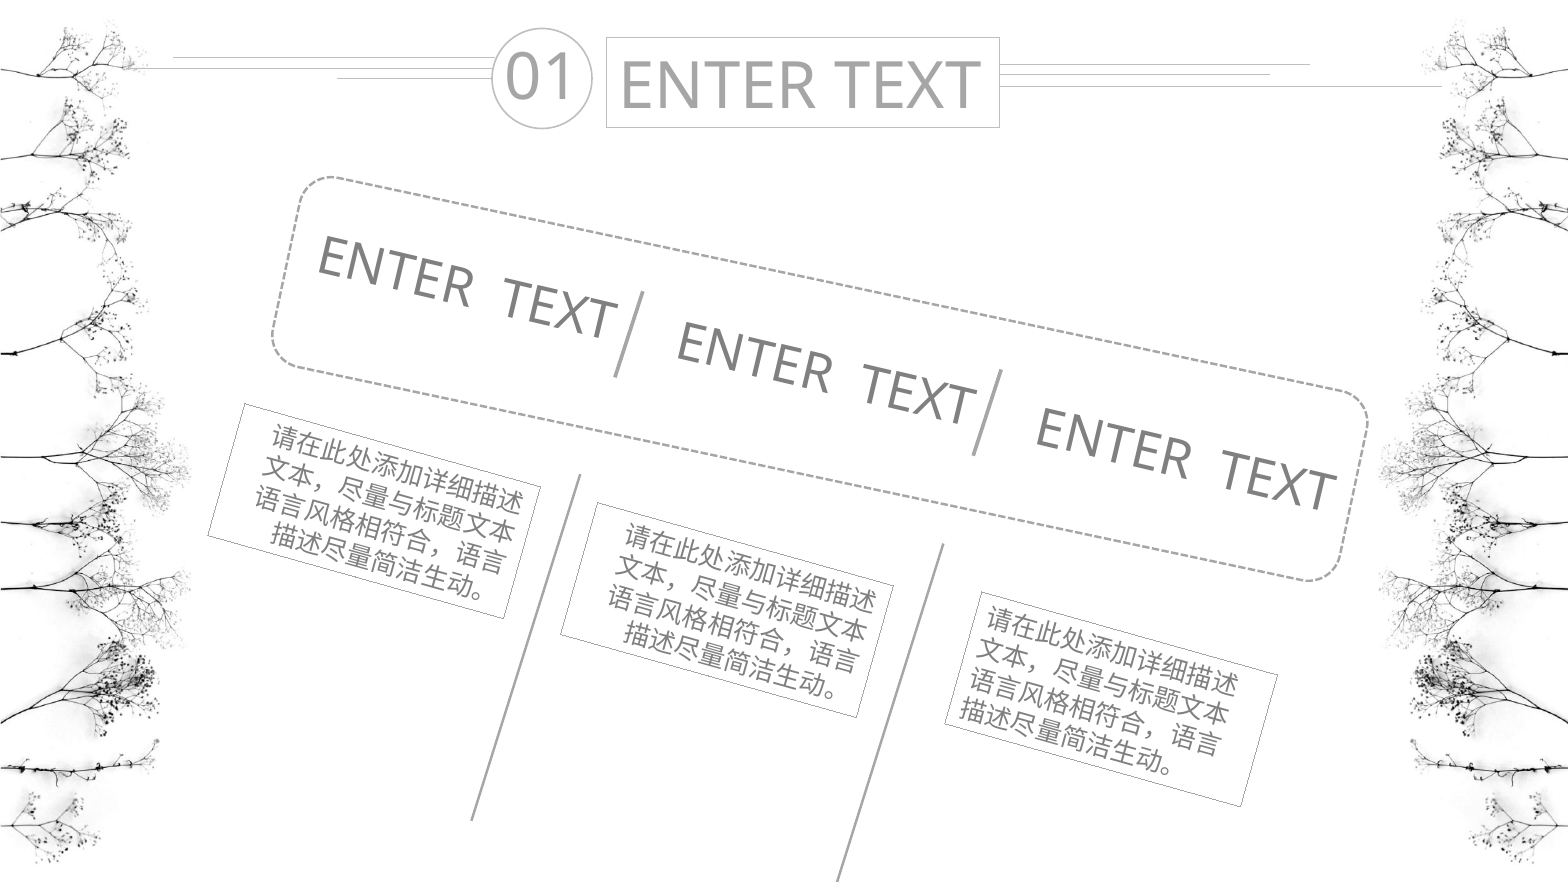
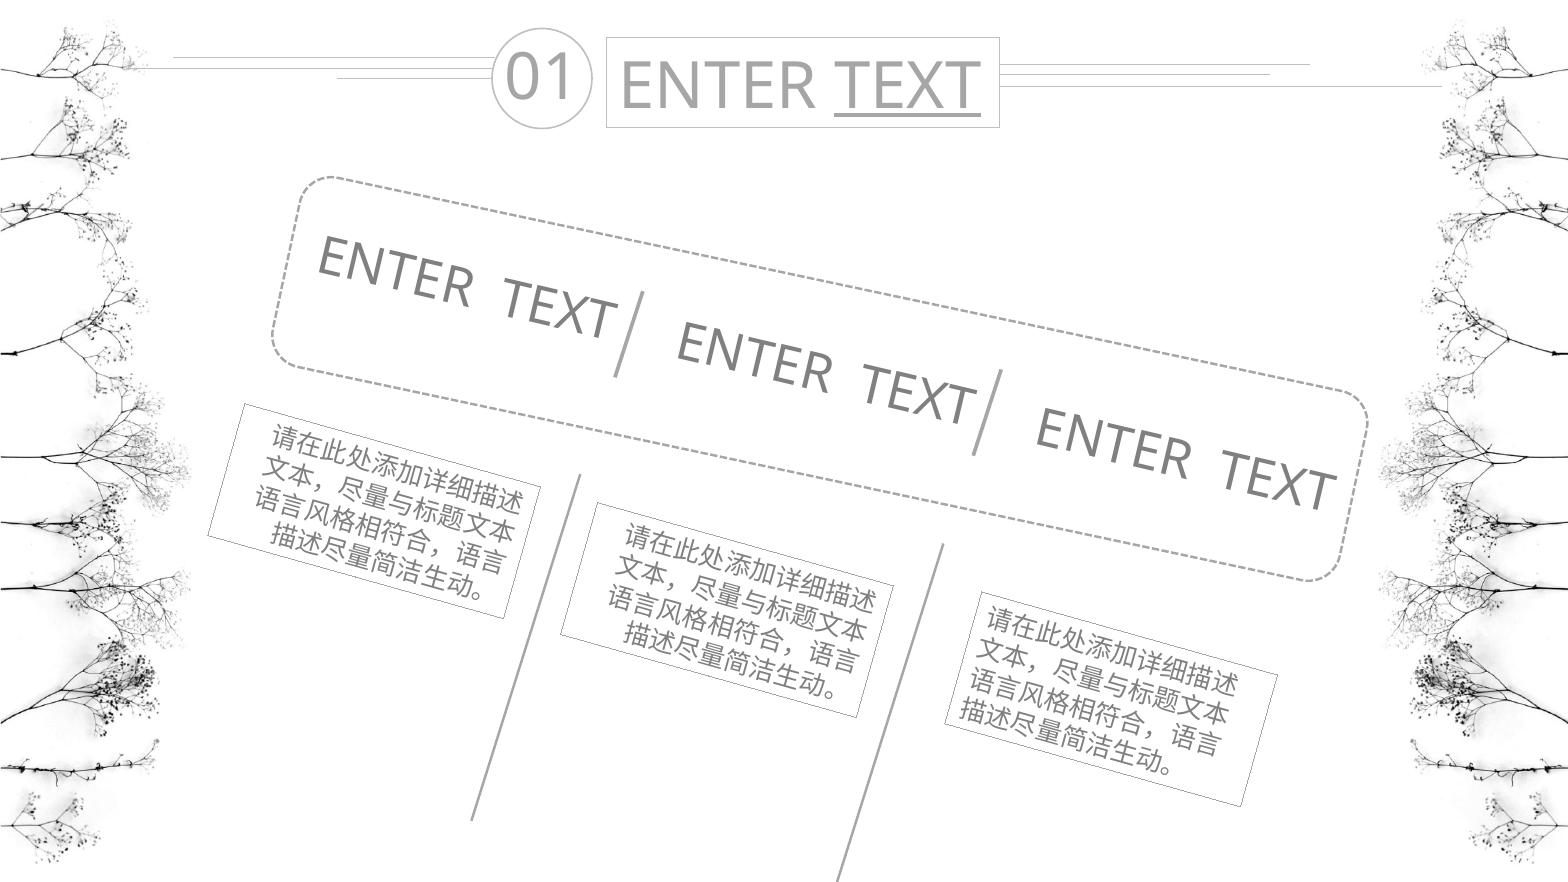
TEXT underline: none -> present
